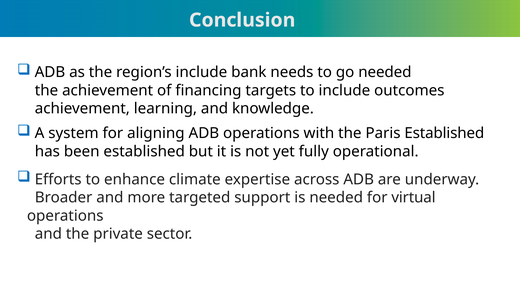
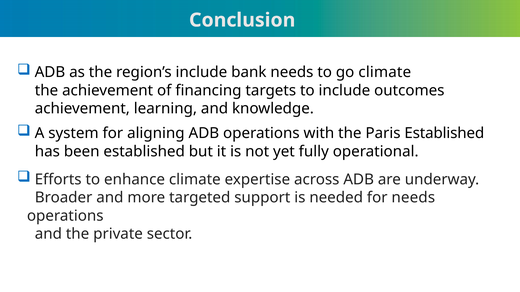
go needed: needed -> climate
for virtual: virtual -> needs
